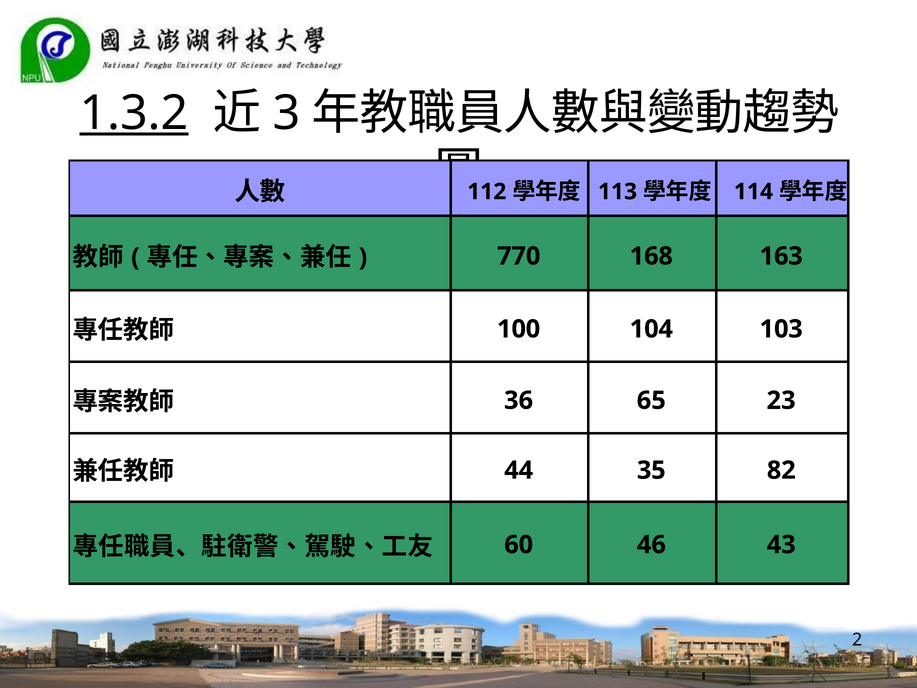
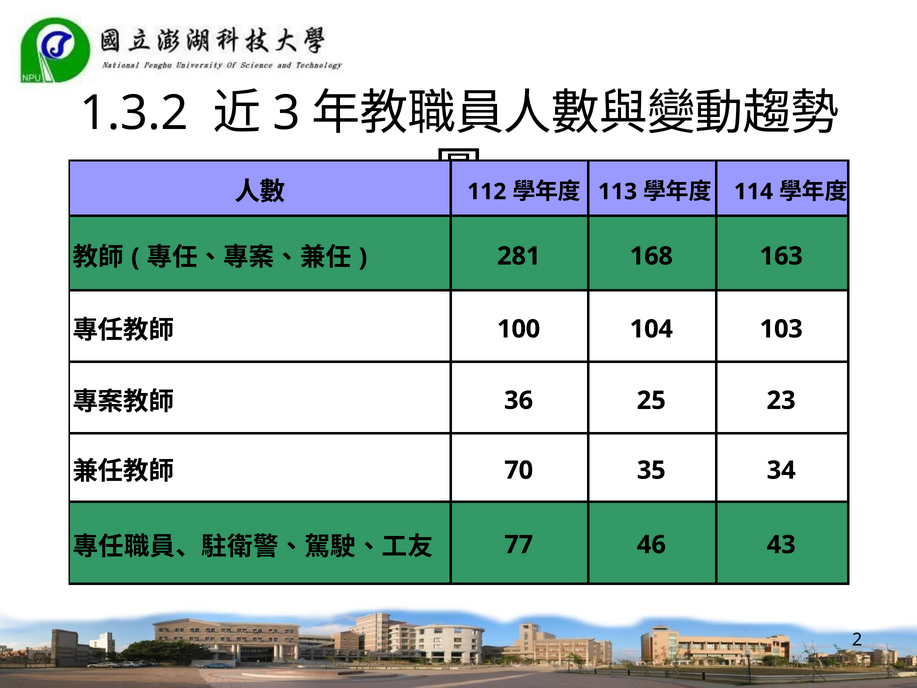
1.3.2 underline: present -> none
770: 770 -> 281
65: 65 -> 25
44: 44 -> 70
82: 82 -> 34
60: 60 -> 77
